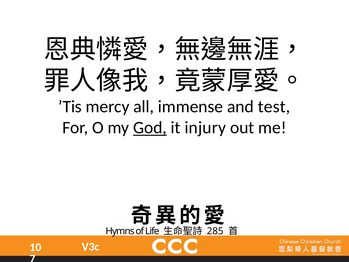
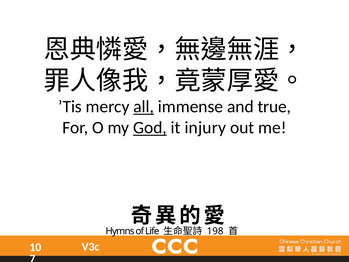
all underline: none -> present
test: test -> true
285: 285 -> 198
